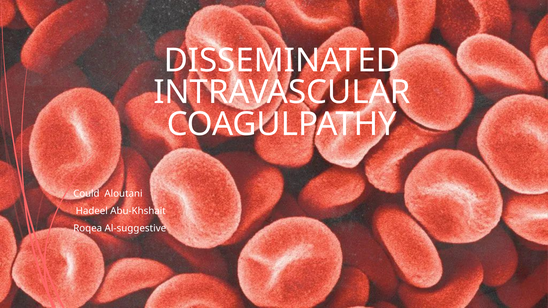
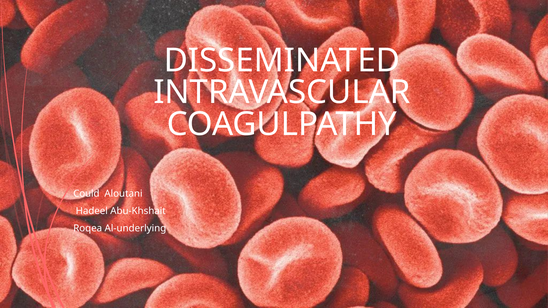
Al-suggestive: Al-suggestive -> Al-underlying
